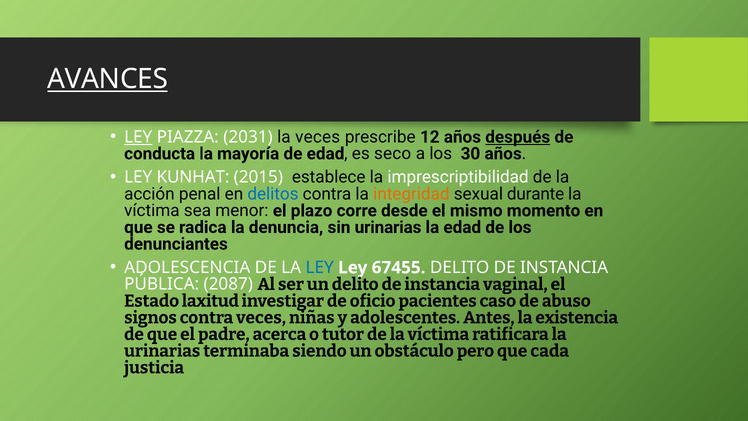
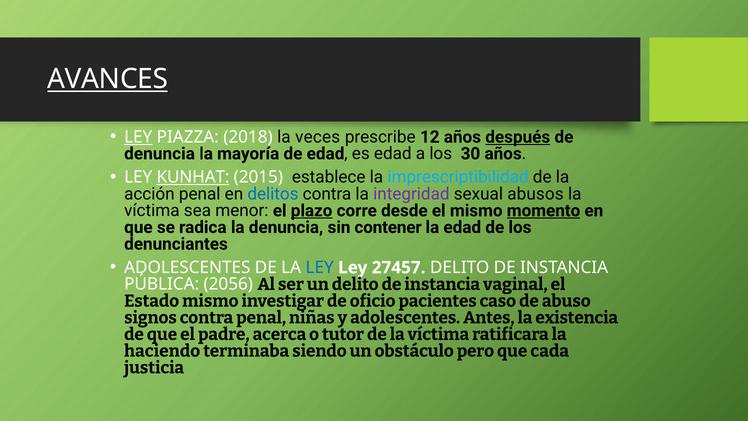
2031: 2031 -> 2018
conducta at (160, 154): conducta -> denuncia
es seco: seco -> edad
KUNHAT underline: none -> present
imprescriptibilidad colour: white -> light blue
integridad colour: orange -> purple
durante: durante -> abusos
plazo underline: none -> present
momento underline: none -> present
sin urinarias: urinarias -> contener
ADOLESCENCIA at (187, 267): ADOLESCENCIA -> ADOLESCENTES
67455: 67455 -> 27457
2087: 2087 -> 2056
Estado laxitud: laxitud -> mismo
contra veces: veces -> penal
urinarias at (162, 351): urinarias -> haciendo
